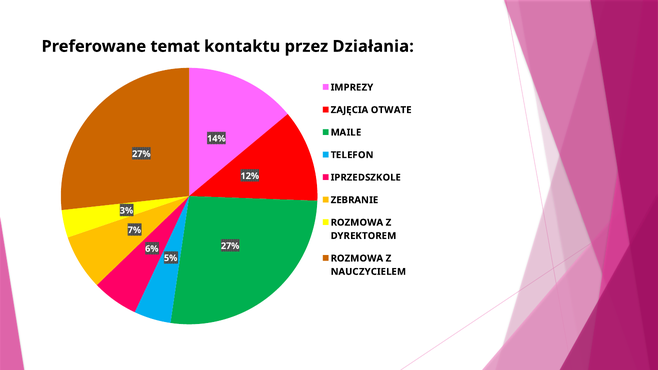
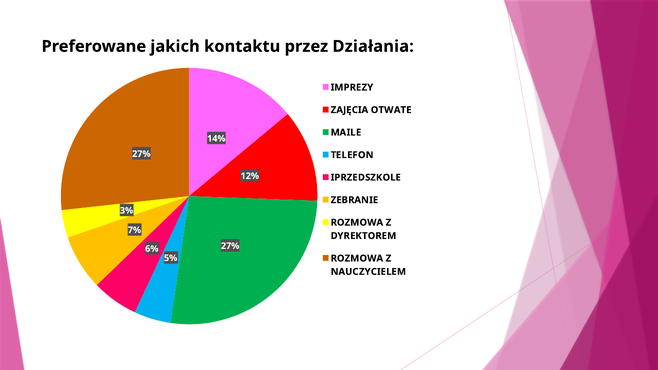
temat: temat -> jakich
